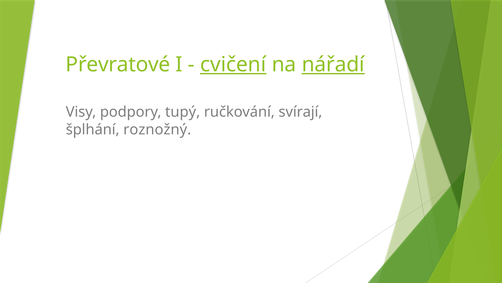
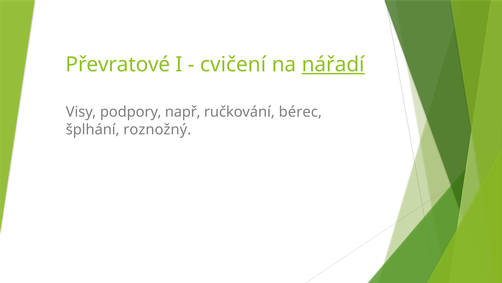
cvičení underline: present -> none
tupý: tupý -> např
svírají: svírají -> bérec
